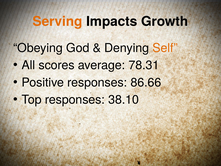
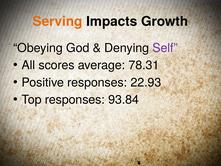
Self colour: orange -> purple
86.66: 86.66 -> 22.93
38.10: 38.10 -> 93.84
